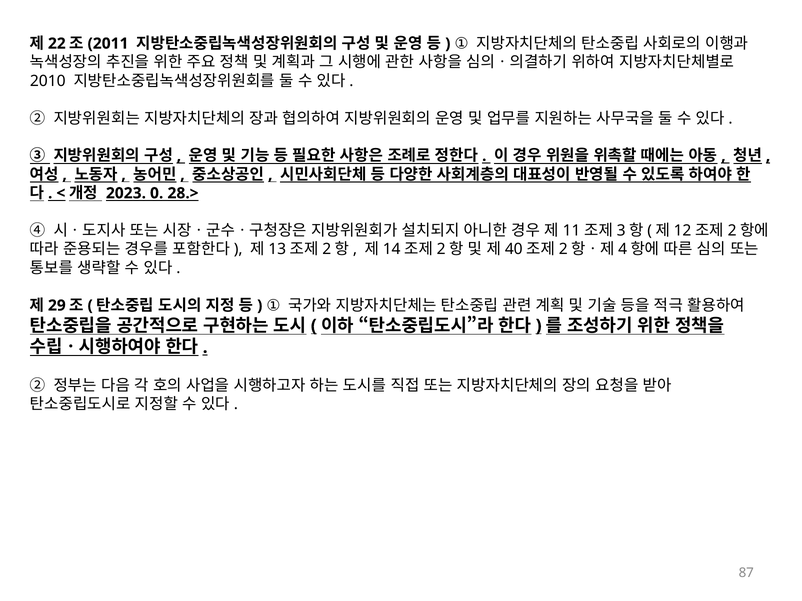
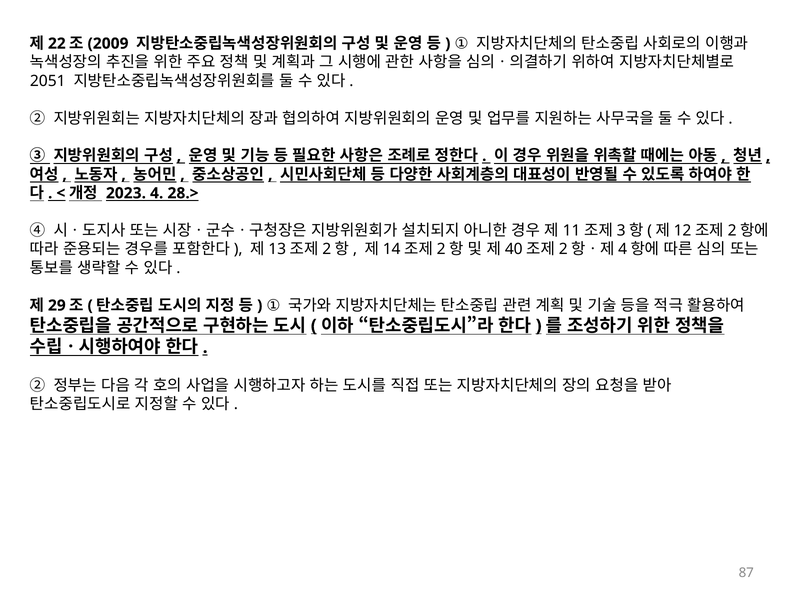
2011: 2011 -> 2009
2010: 2010 -> 2051
0: 0 -> 4
